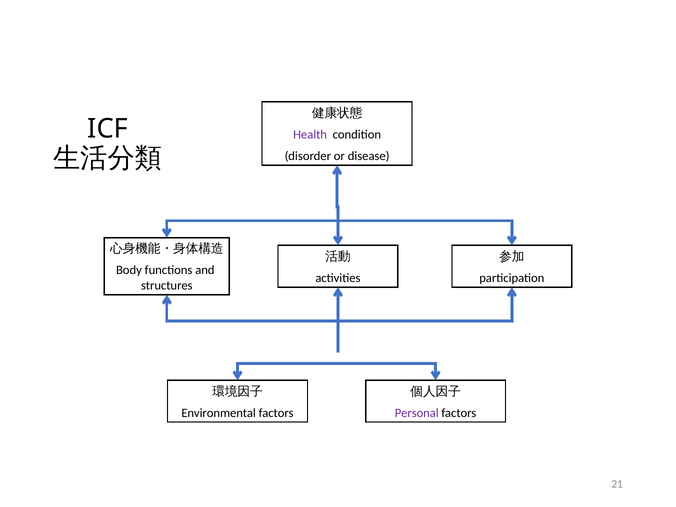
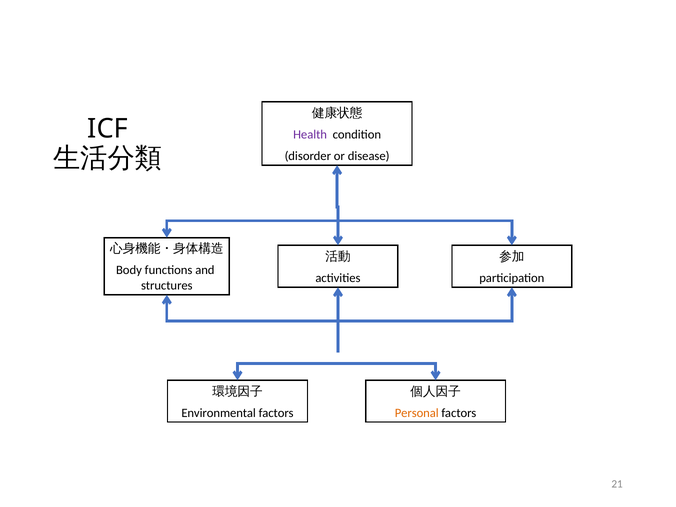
Personal colour: purple -> orange
